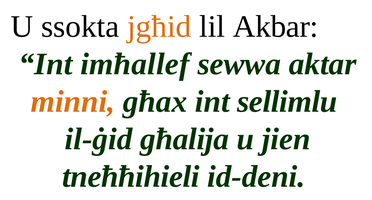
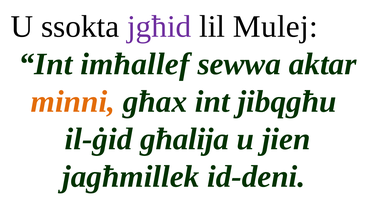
jgħid colour: orange -> purple
Akbar: Akbar -> Mulej
sellimlu: sellimlu -> jibqgħu
tneħħihieli: tneħħihieli -> jagħmillek
